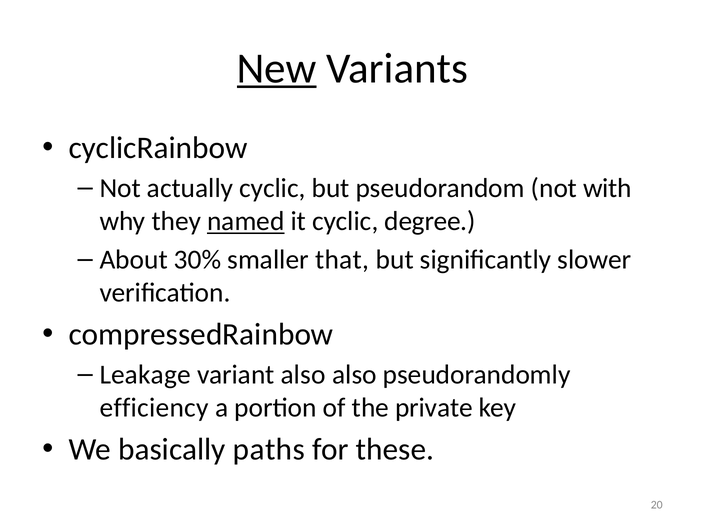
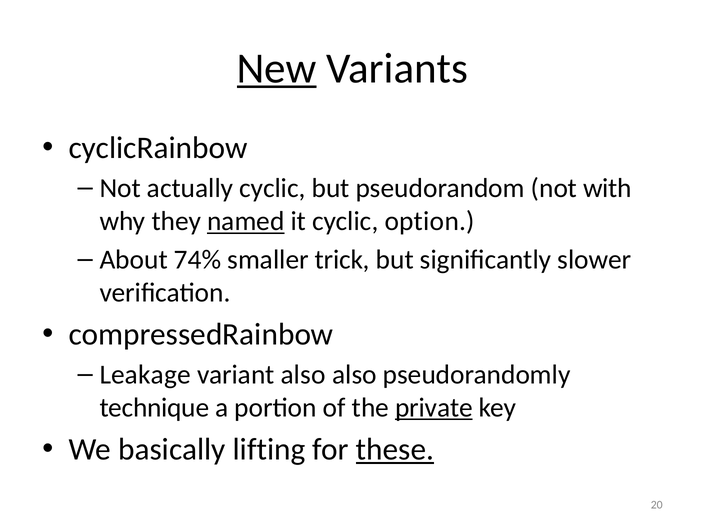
degree: degree -> option
30%: 30% -> 74%
that: that -> trick
efficiency: efficiency -> technique
private underline: none -> present
paths: paths -> lifting
these underline: none -> present
